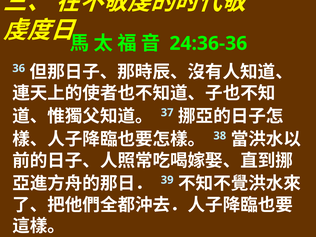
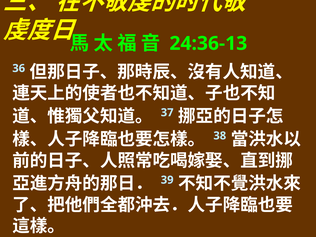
24:36-36: 24:36-36 -> 24:36-13
